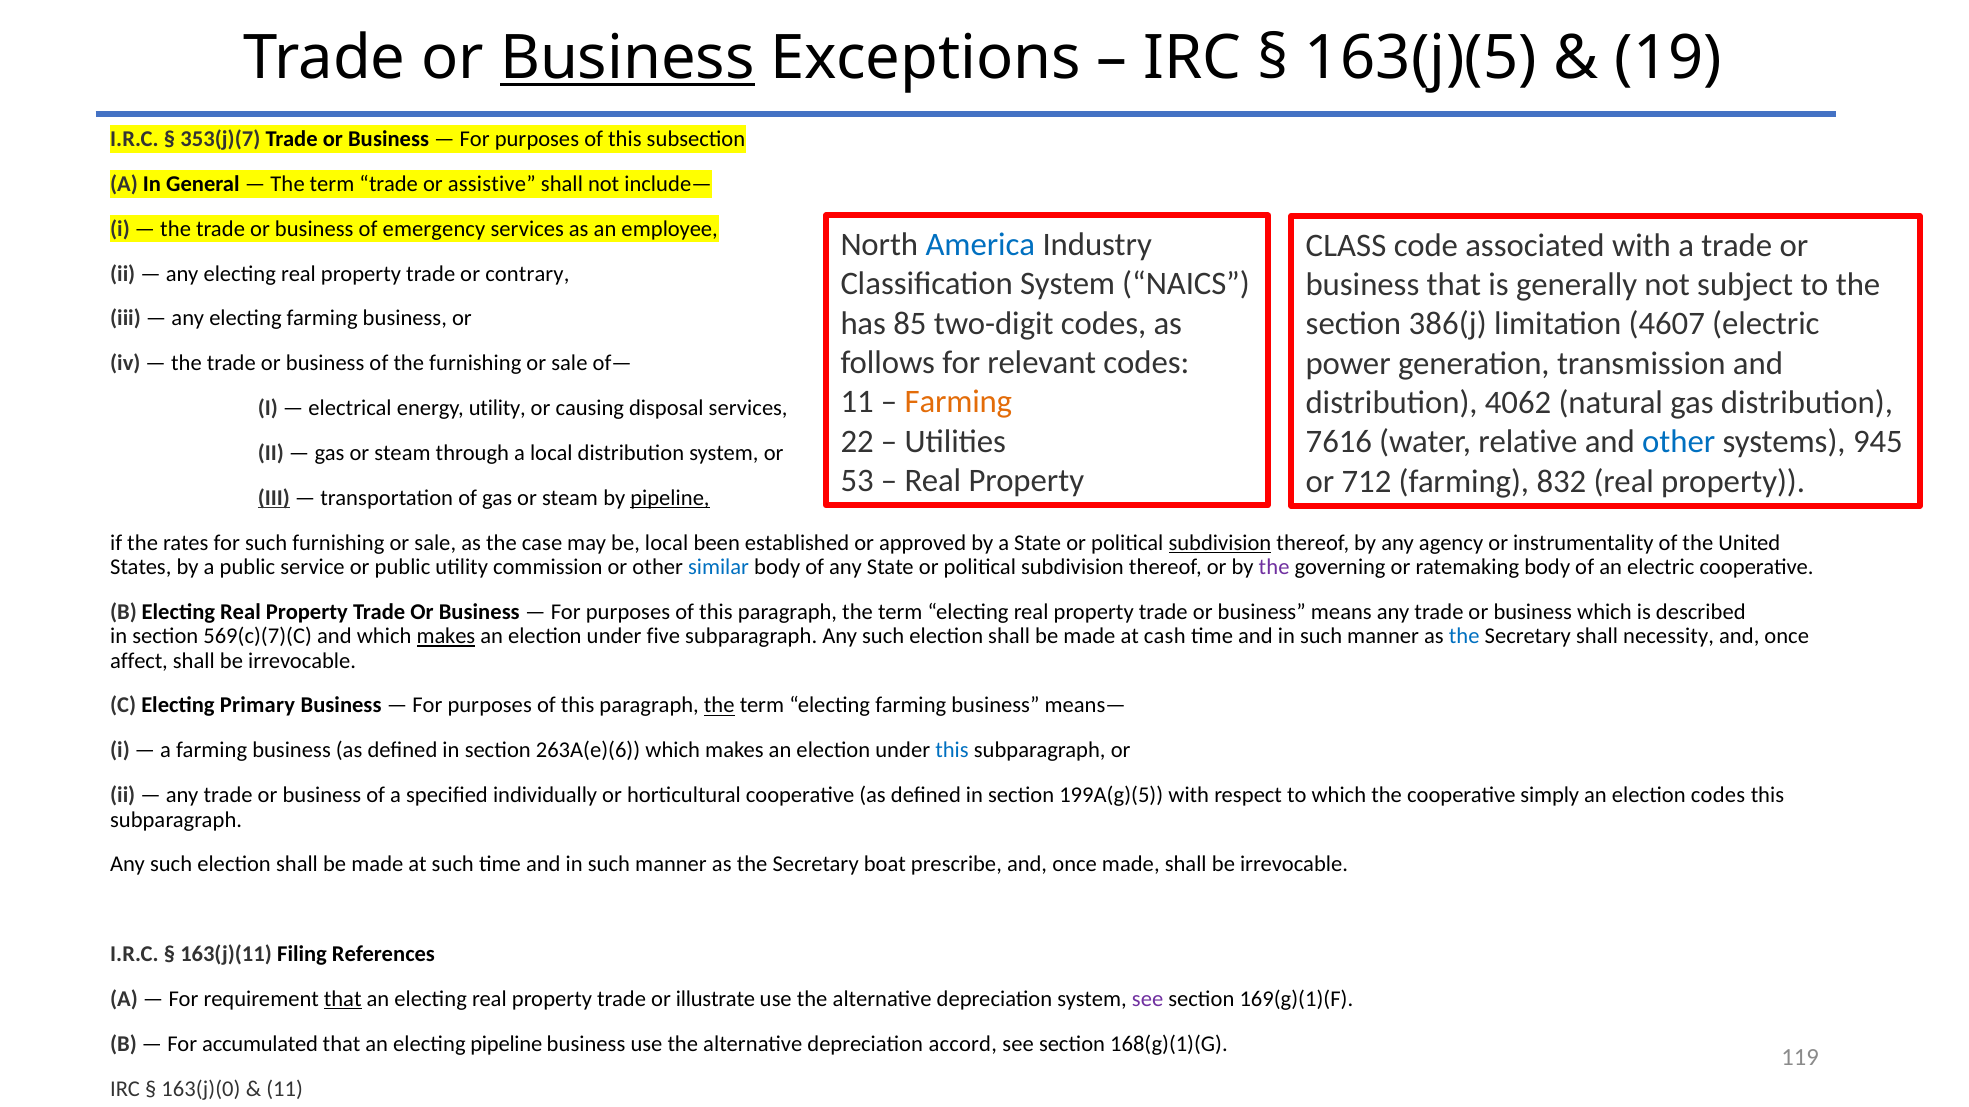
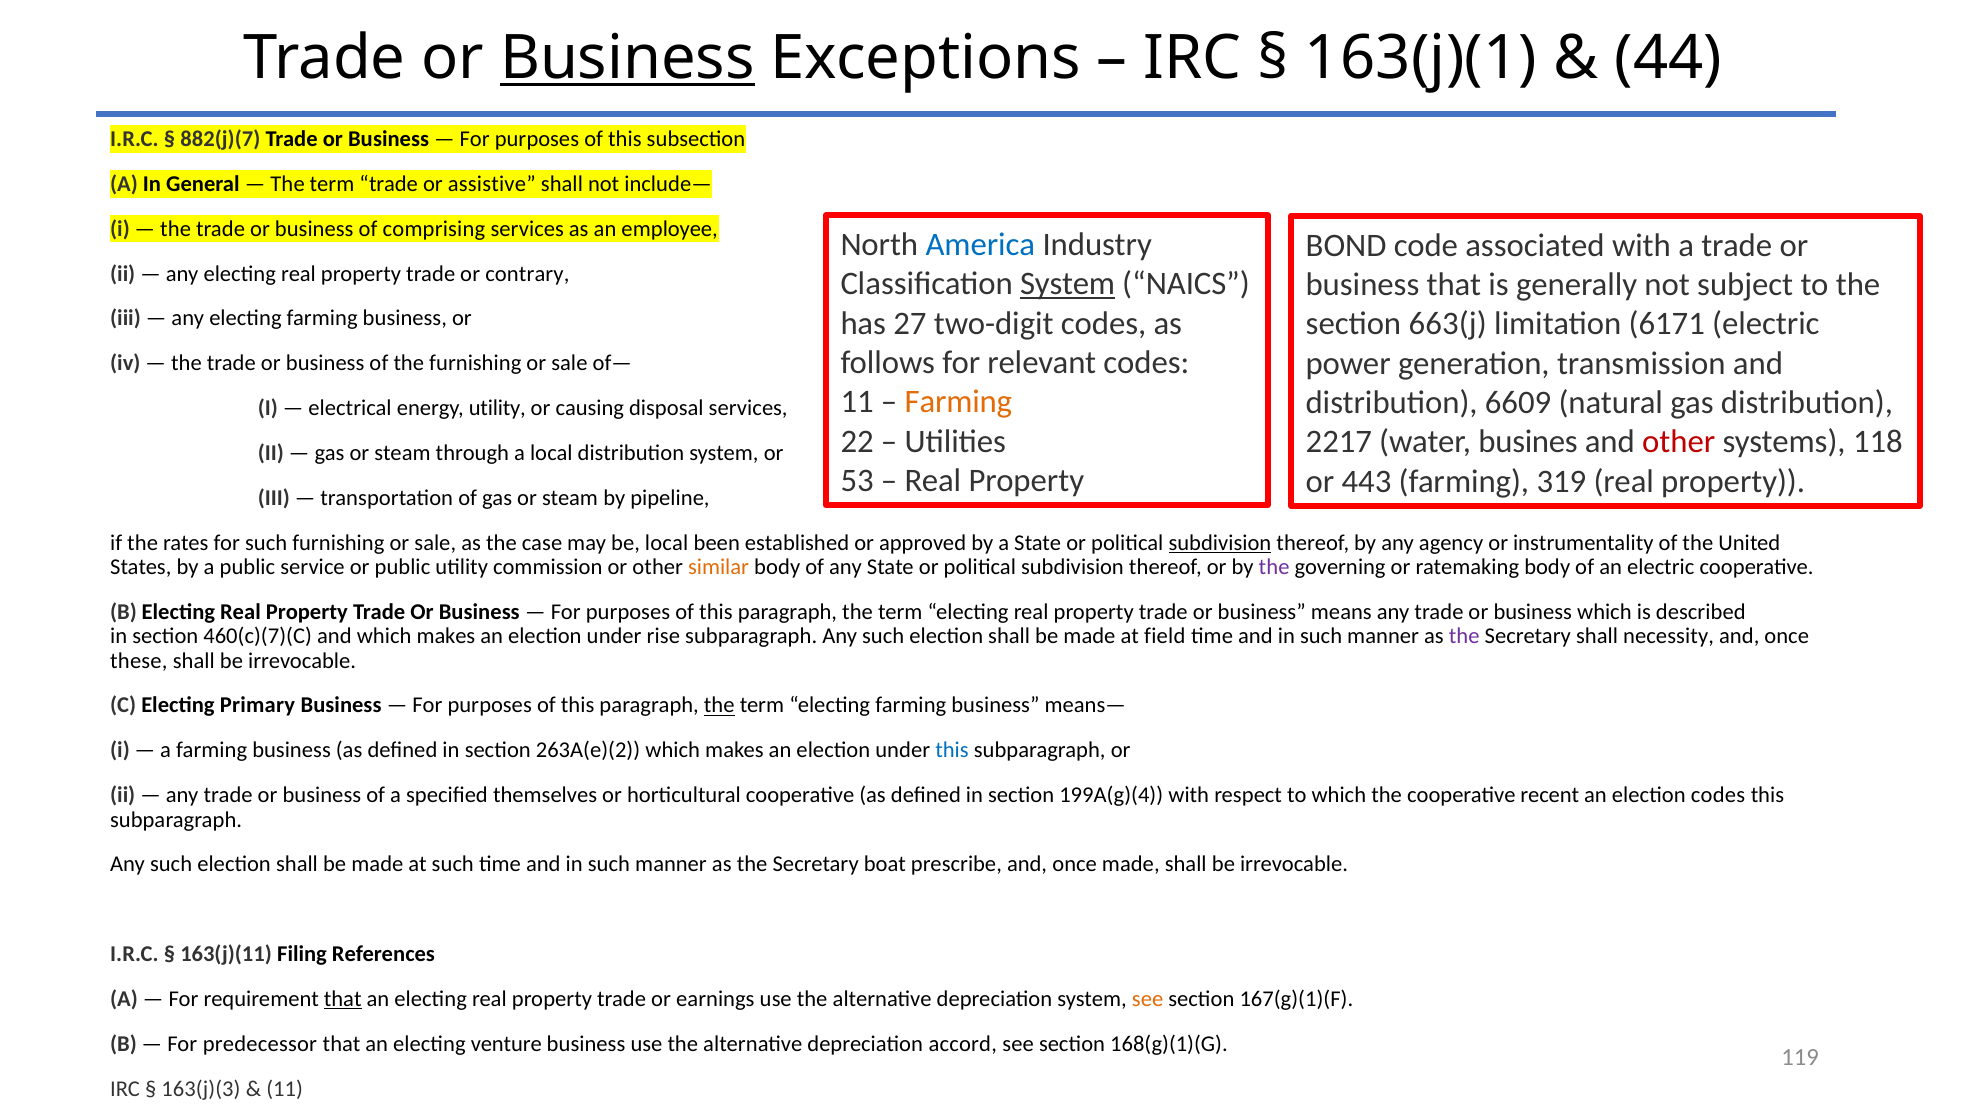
163(j)(5: 163(j)(5 -> 163(j)(1
19: 19 -> 44
353(j)(7: 353(j)(7 -> 882(j)(7
emergency: emergency -> comprising
CLASS: CLASS -> BOND
System at (1068, 284) underline: none -> present
85: 85 -> 27
386(j: 386(j -> 663(j
4607: 4607 -> 6171
4062: 4062 -> 6609
7616: 7616 -> 2217
relative: relative -> busines
other at (1679, 442) colour: blue -> red
945: 945 -> 118
712: 712 -> 443
832: 832 -> 319
III at (274, 498) underline: present -> none
pipeline at (670, 498) underline: present -> none
similar colour: blue -> orange
569(c)(7)(C: 569(c)(7)(C -> 460(c)(7)(C
makes at (446, 637) underline: present -> none
five: five -> rise
cash: cash -> field
the at (1464, 637) colour: blue -> purple
affect: affect -> these
263A(e)(6: 263A(e)(6 -> 263A(e)(2
individually: individually -> themselves
199A(g)(5: 199A(g)(5 -> 199A(g)(4
simply: simply -> recent
illustrate: illustrate -> earnings
see at (1148, 1000) colour: purple -> orange
169(g)(1)(F: 169(g)(1)(F -> 167(g)(1)(F
accumulated: accumulated -> predecessor
electing pipeline: pipeline -> venture
163(j)(0: 163(j)(0 -> 163(j)(3
